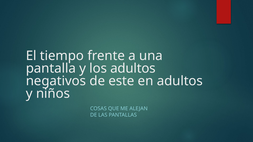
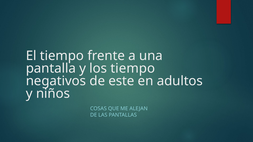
los adultos: adultos -> tiempo
